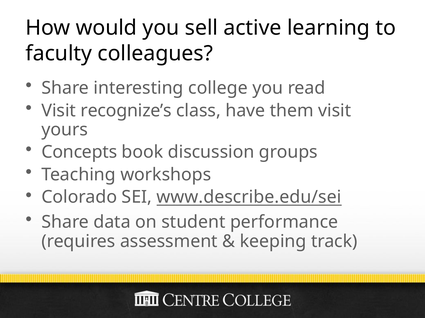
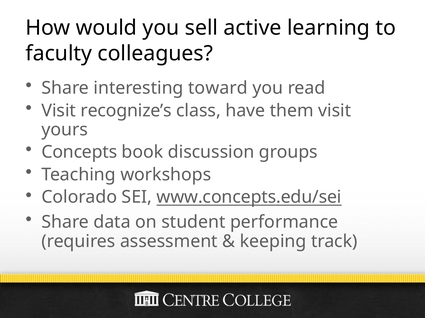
college: college -> toward
www.describe.edu/sei: www.describe.edu/sei -> www.concepts.edu/sei
